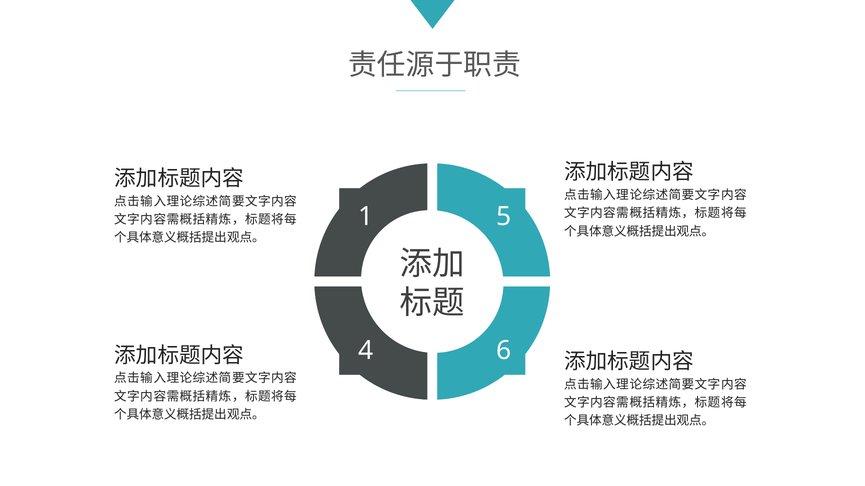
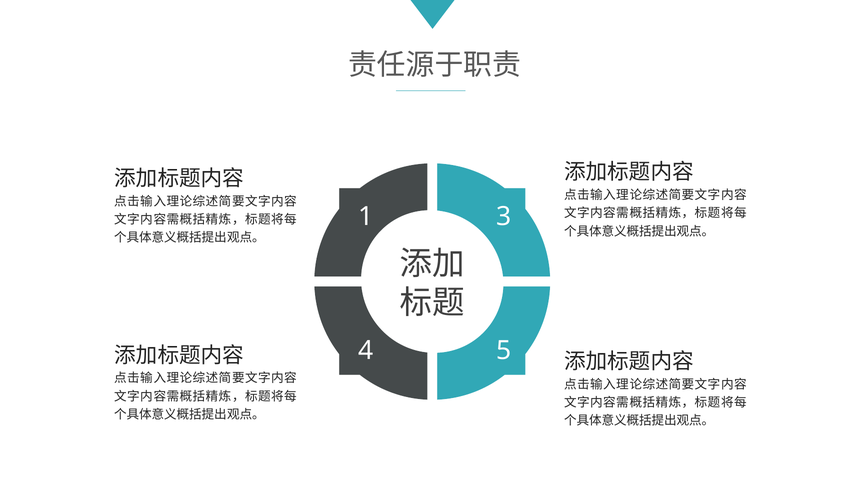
5: 5 -> 3
6: 6 -> 5
